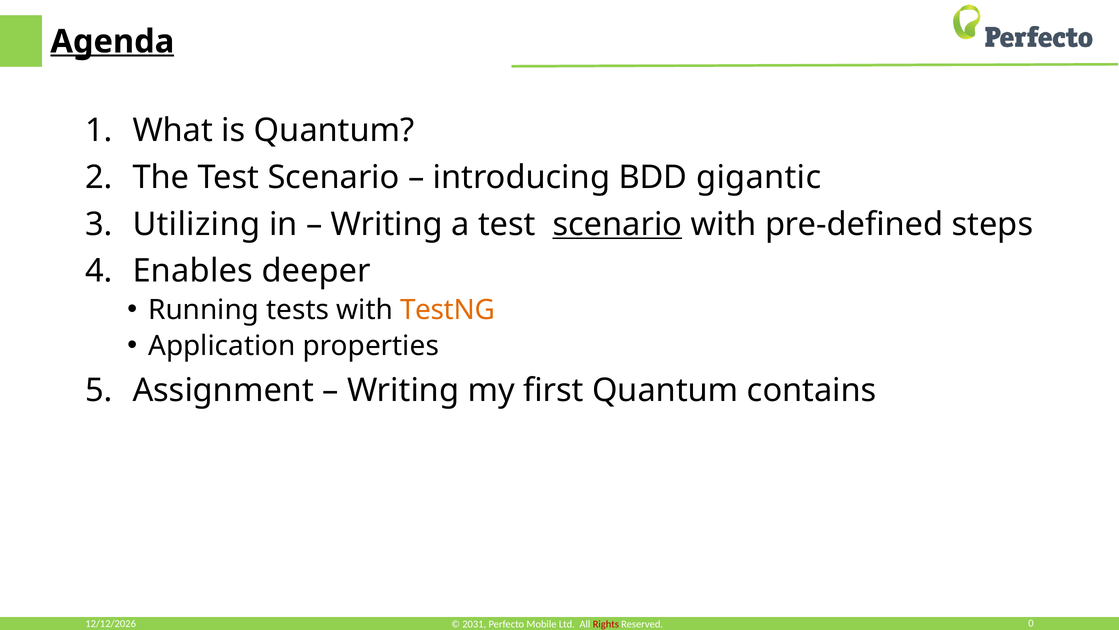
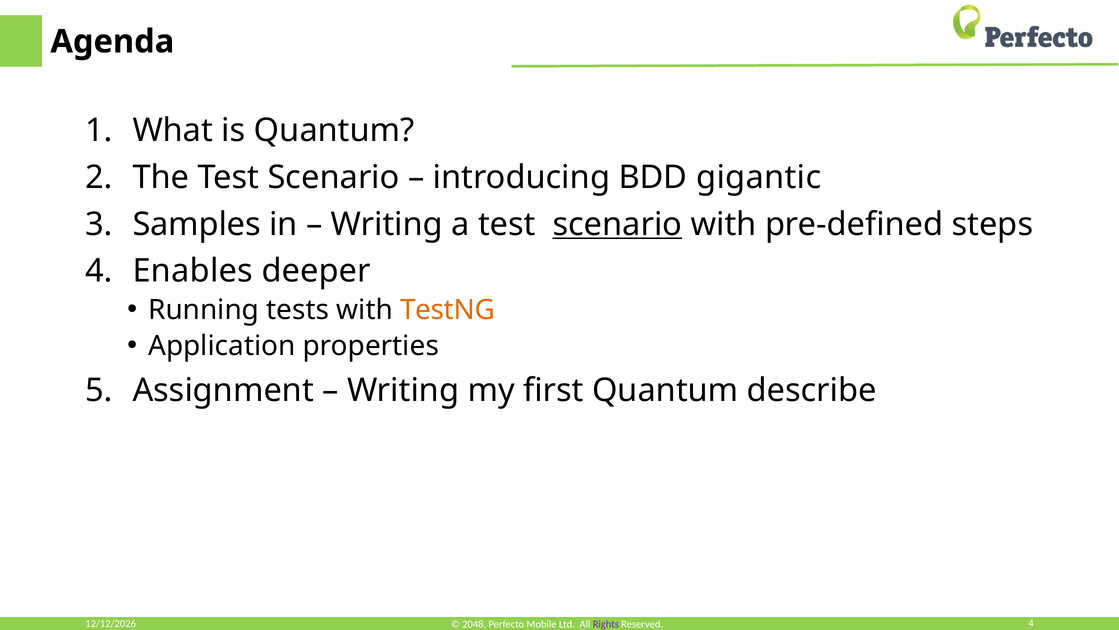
Agenda underline: present -> none
Utilizing: Utilizing -> Samples
contains: contains -> describe
0 at (1031, 623): 0 -> 4
2031: 2031 -> 2048
Rights colour: red -> purple
